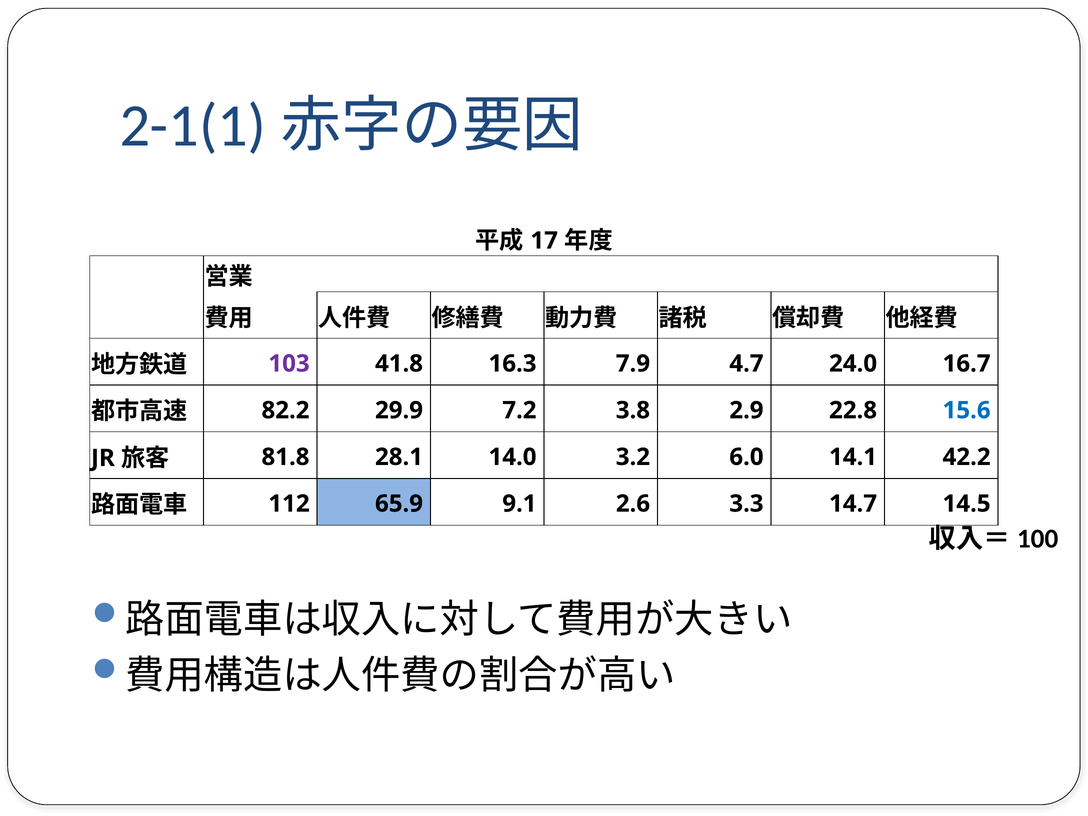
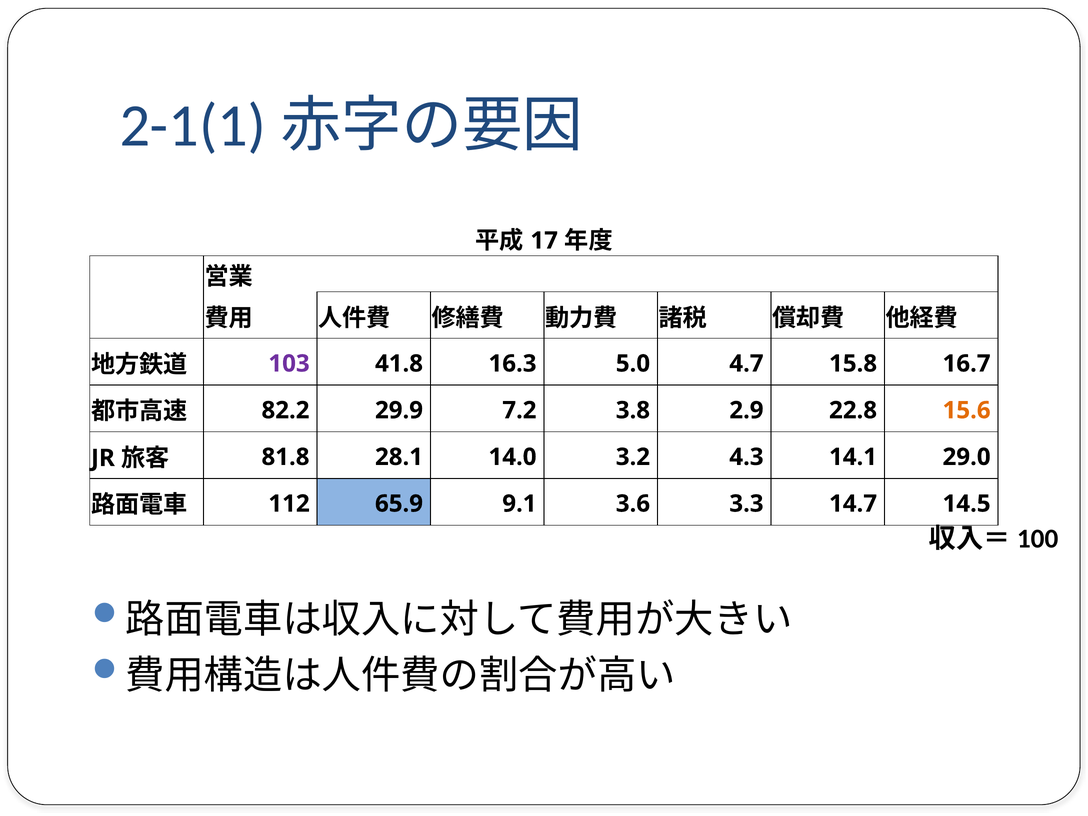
7.9: 7.9 -> 5.0
24.0: 24.0 -> 15.8
15.6 colour: blue -> orange
6.0: 6.0 -> 4.3
42.2: 42.2 -> 29.0
2.6: 2.6 -> 3.6
